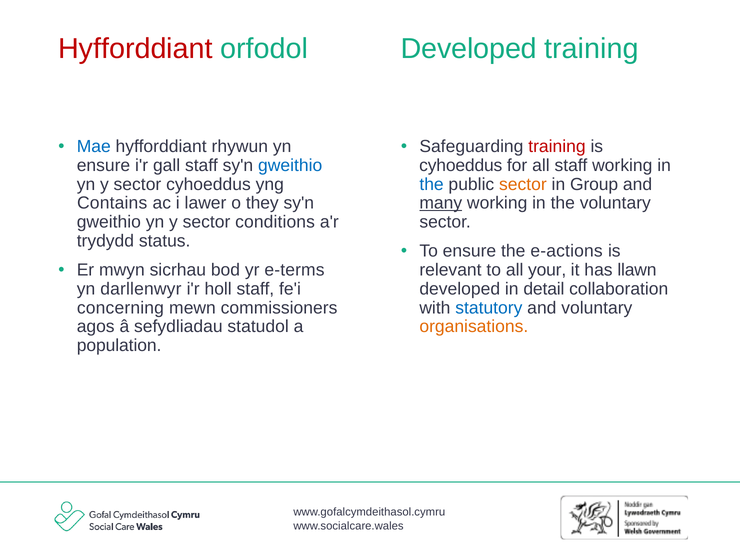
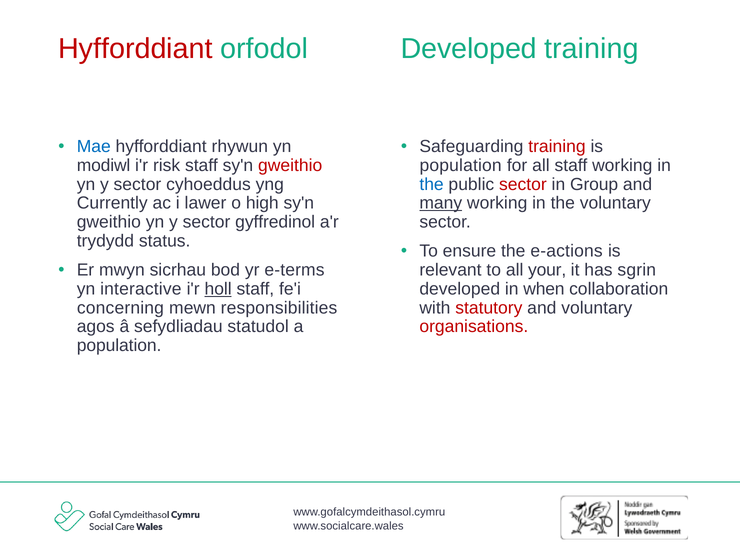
ensure at (103, 165): ensure -> modiwl
gall: gall -> risk
gweithio at (290, 165) colour: blue -> red
cyhoeddus at (461, 165): cyhoeddus -> population
sector at (523, 184) colour: orange -> red
Contains: Contains -> Currently
they: they -> high
conditions: conditions -> gyffredinol
llawn: llawn -> sgrin
darllenwyr: darllenwyr -> interactive
holl underline: none -> present
detail: detail -> when
commissioners: commissioners -> responsibilities
statutory colour: blue -> red
organisations colour: orange -> red
